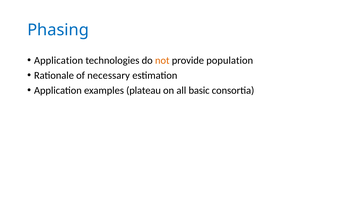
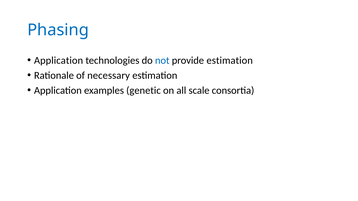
not colour: orange -> blue
provide population: population -> estimation
plateau: plateau -> genetic
basic: basic -> scale
